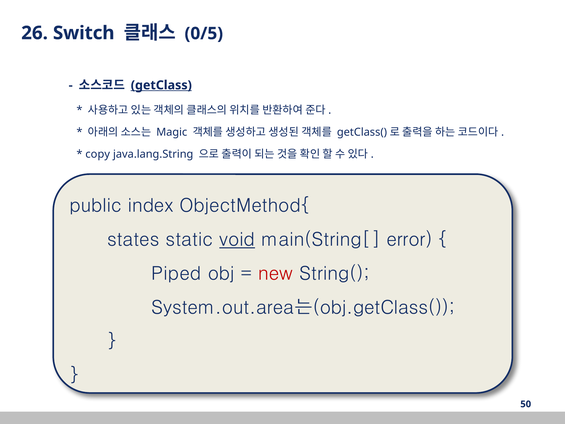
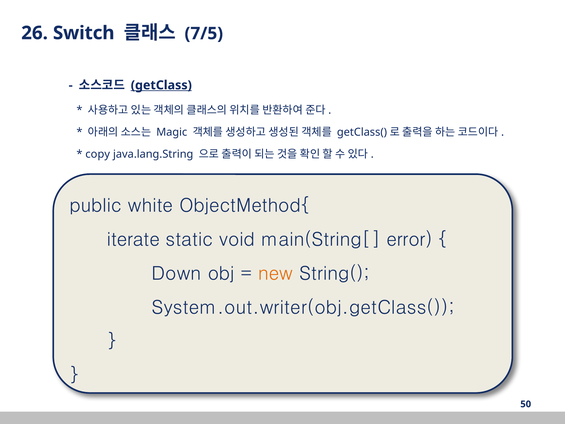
0/5: 0/5 -> 7/5
index: index -> white
states: states -> iterate
void underline: present -> none
Piped: Piped -> Down
new colour: red -> orange
System.out.area는(obj.getClass(: System.out.area는(obj.getClass( -> System.out.writer(obj.getClass(
